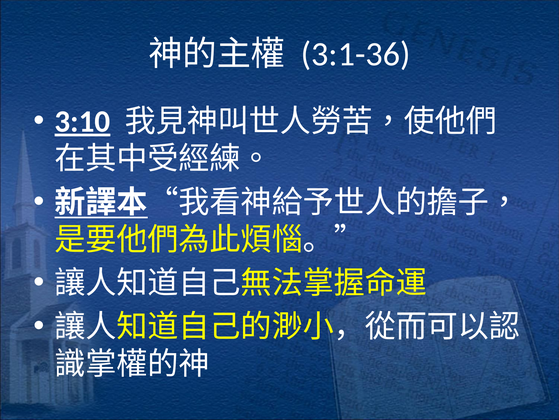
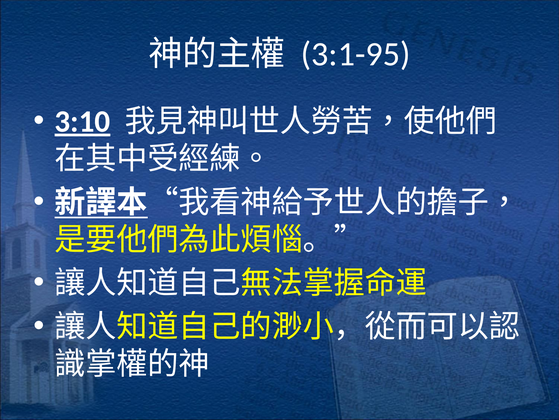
3:1-36: 3:1-36 -> 3:1-95
